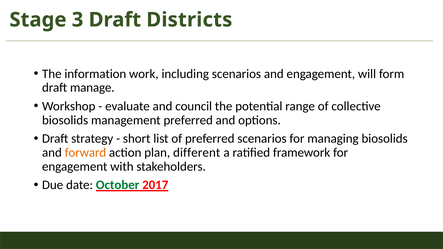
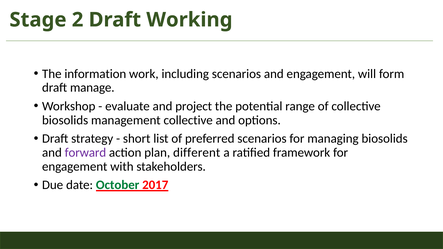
3: 3 -> 2
Districts: Districts -> Working
council: council -> project
management preferred: preferred -> collective
forward colour: orange -> purple
